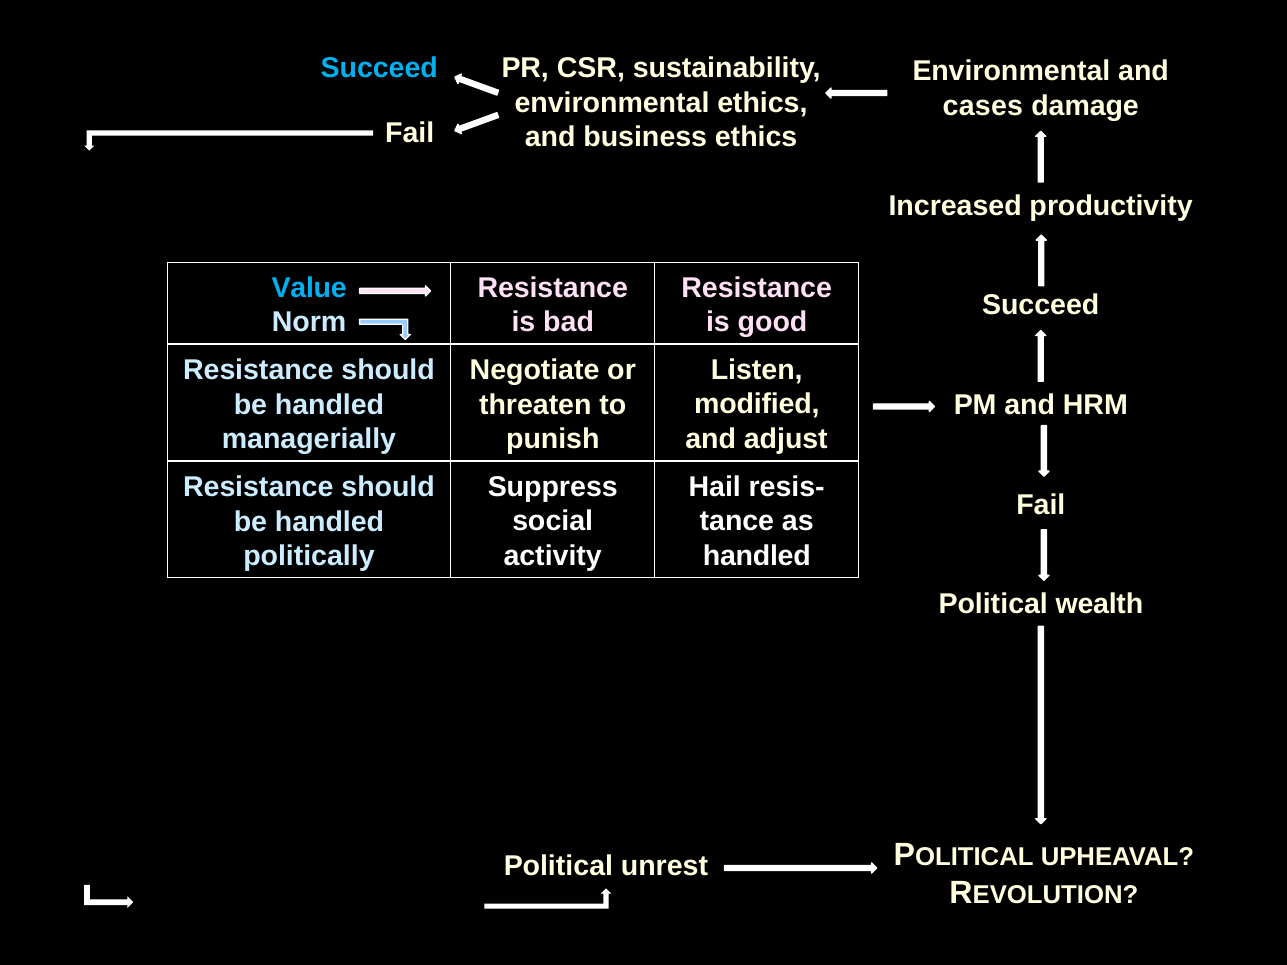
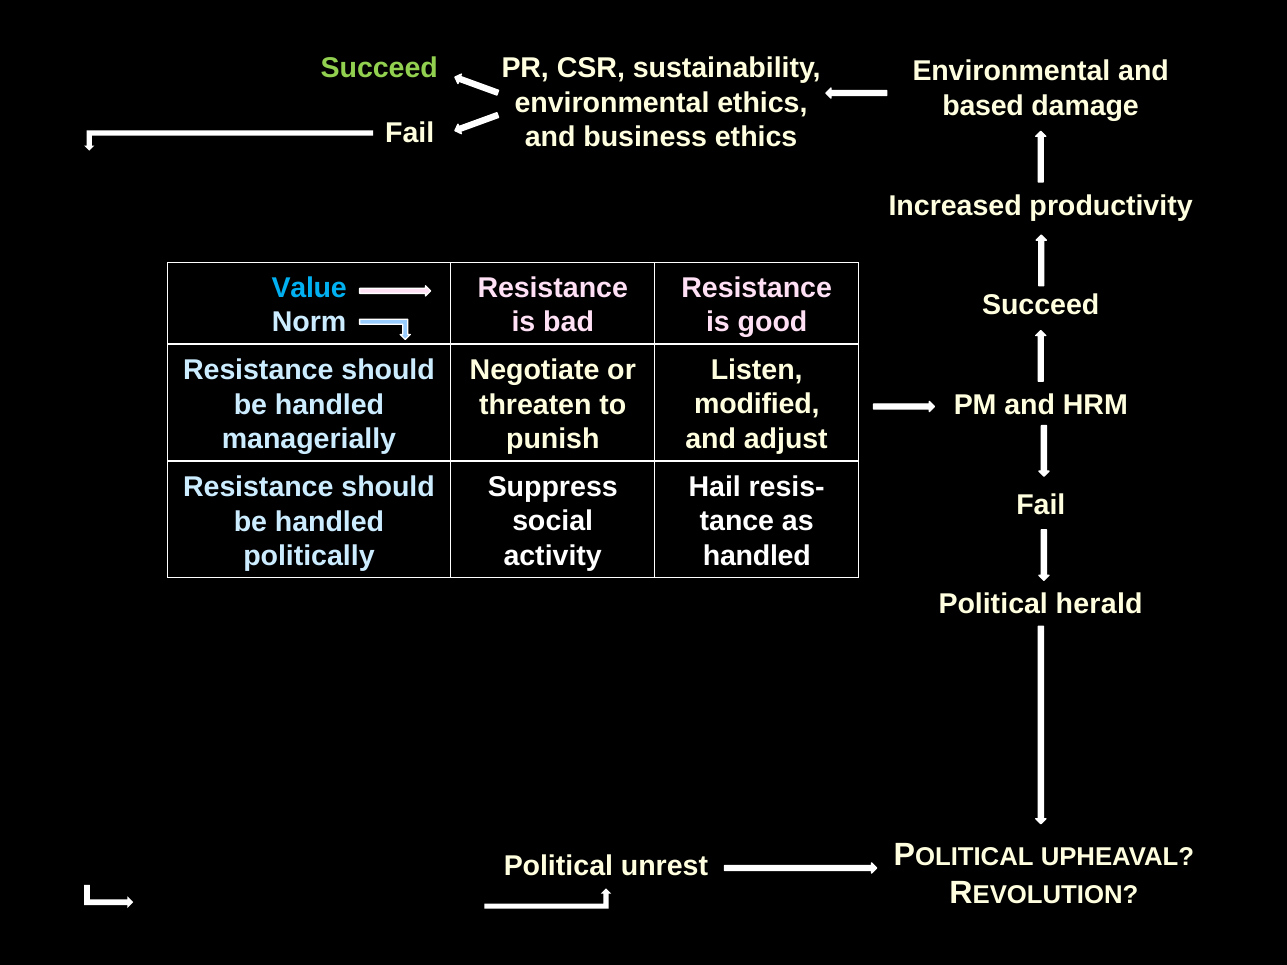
Succeed at (379, 68) colour: light blue -> light green
cases: cases -> based
wealth: wealth -> herald
